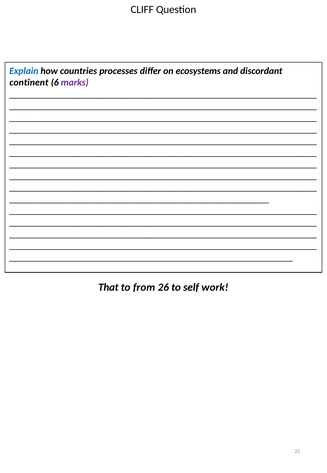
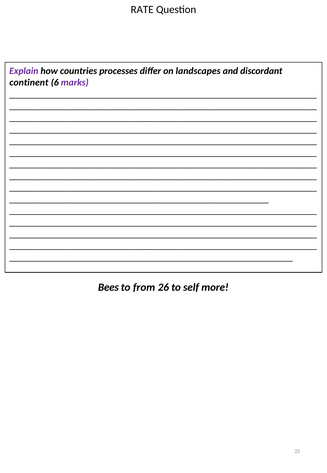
CLIFF: CLIFF -> RATE
Explain colour: blue -> purple
ecosystems: ecosystems -> landscapes
That: That -> Bees
work: work -> more
